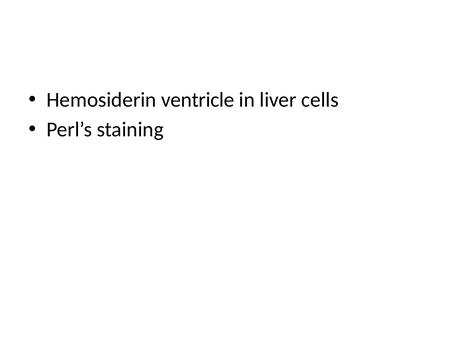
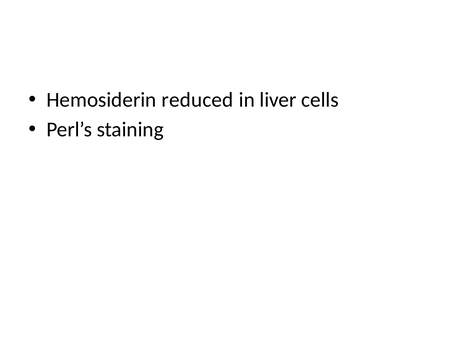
ventricle: ventricle -> reduced
